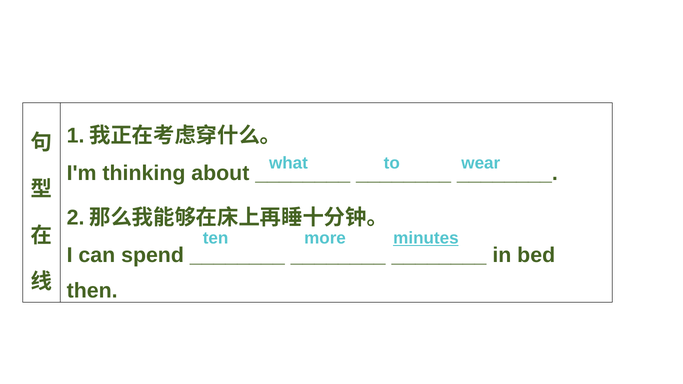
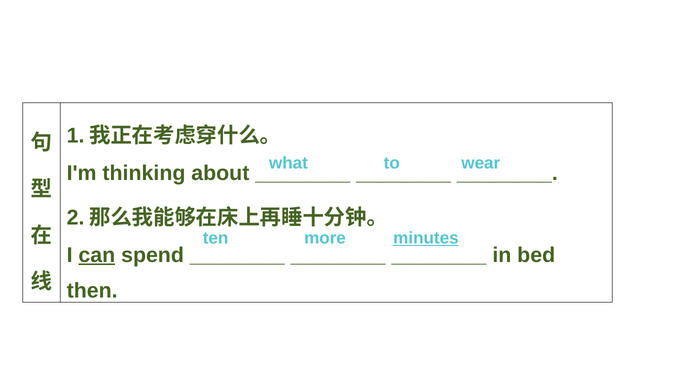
can underline: none -> present
